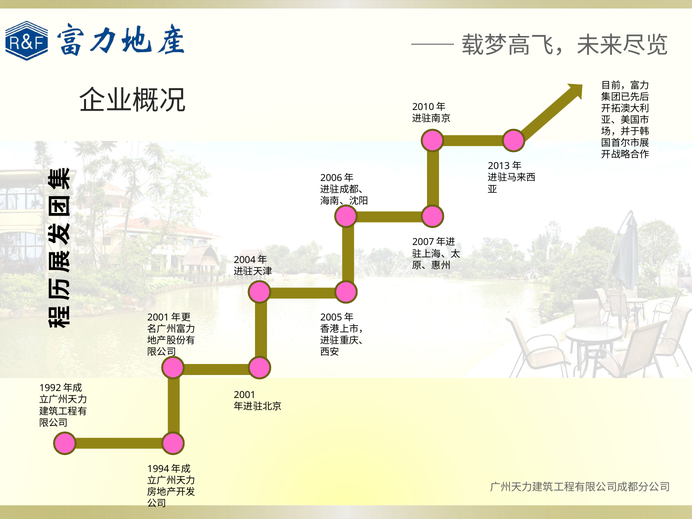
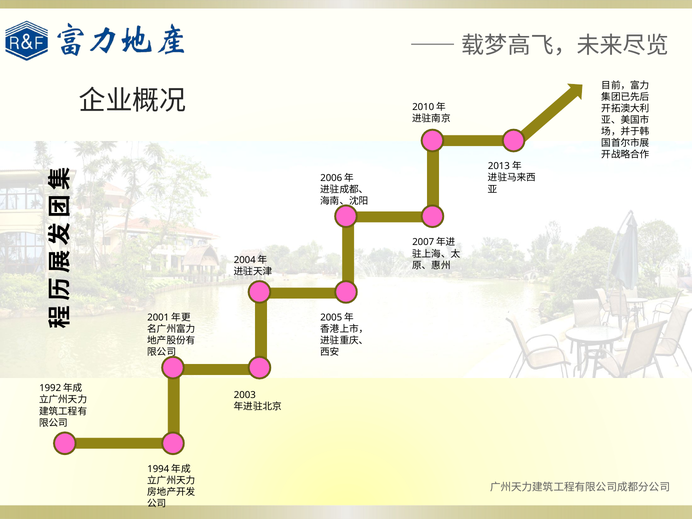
2001: 2001 -> 2003
